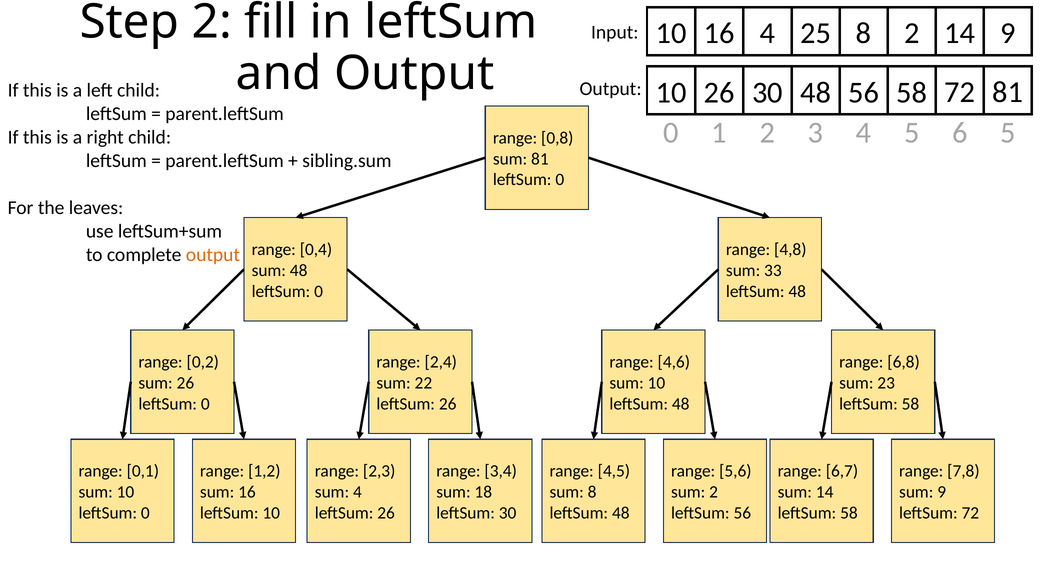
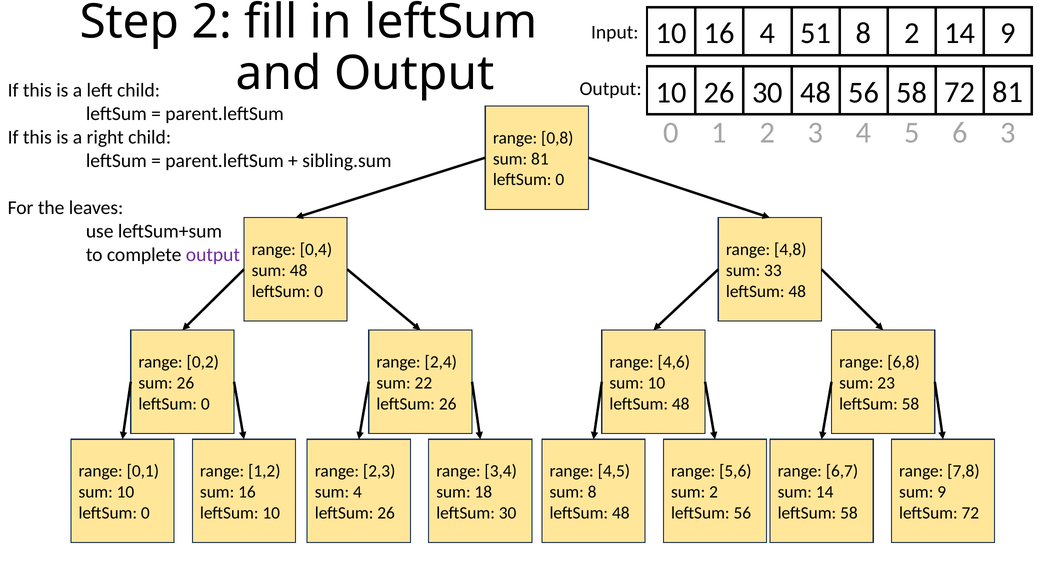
25: 25 -> 51
6 5: 5 -> 3
output at (213, 254) colour: orange -> purple
